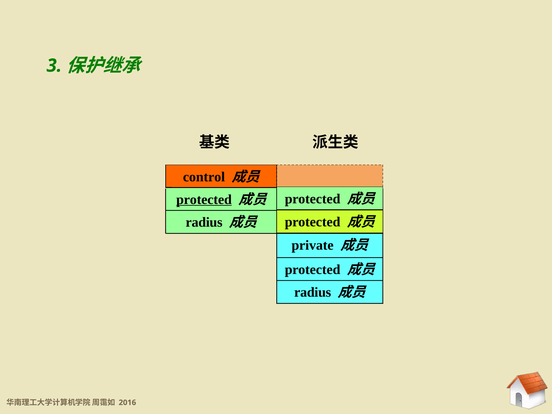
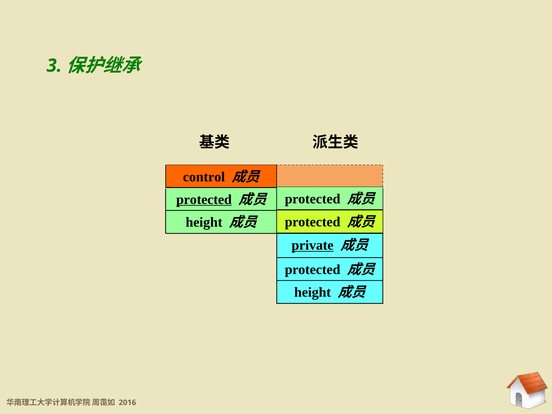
radius at (204, 222): radius -> height
private underline: none -> present
radius at (313, 292): radius -> height
